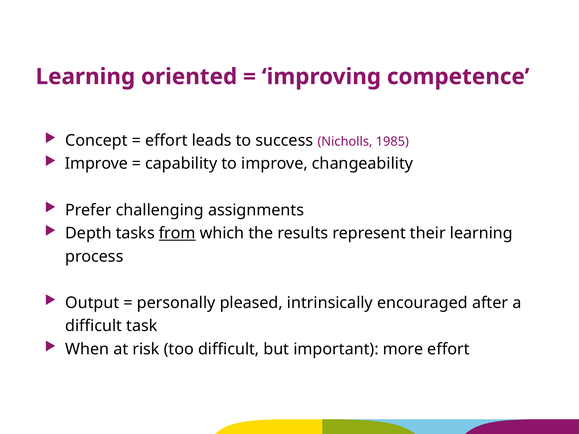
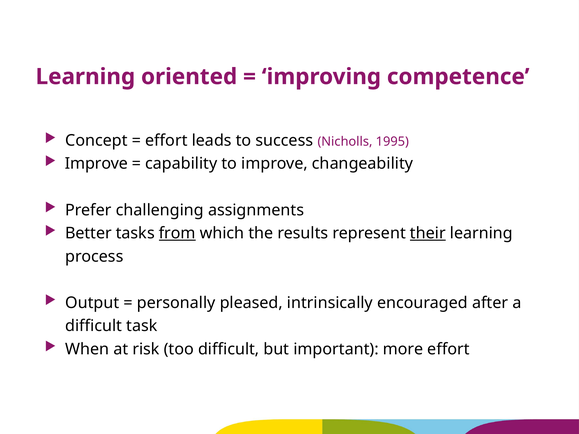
1985: 1985 -> 1995
Depth: Depth -> Better
their underline: none -> present
